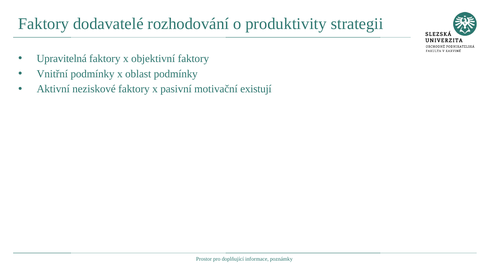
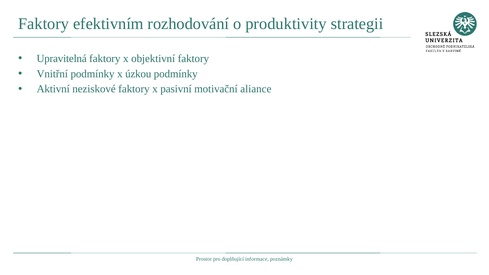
dodavatelé: dodavatelé -> efektivním
oblast: oblast -> úzkou
existují: existují -> aliance
